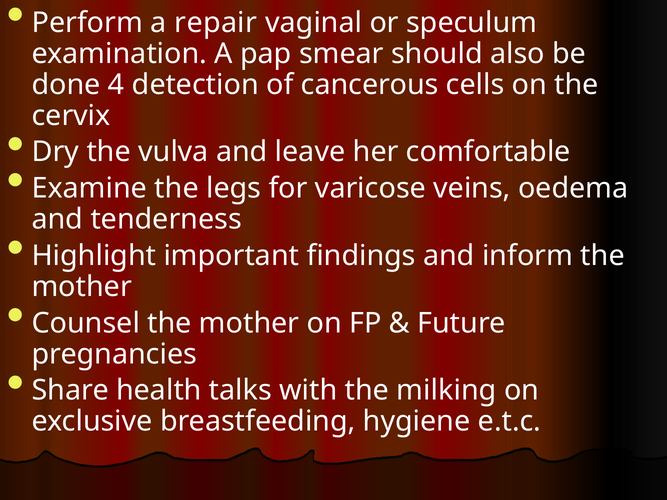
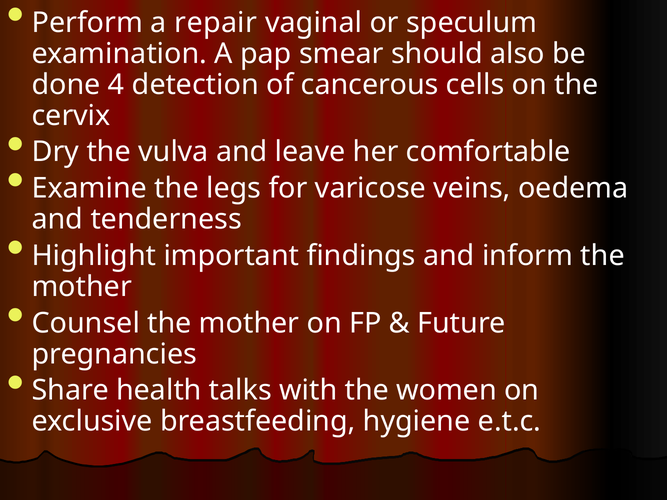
milking: milking -> women
